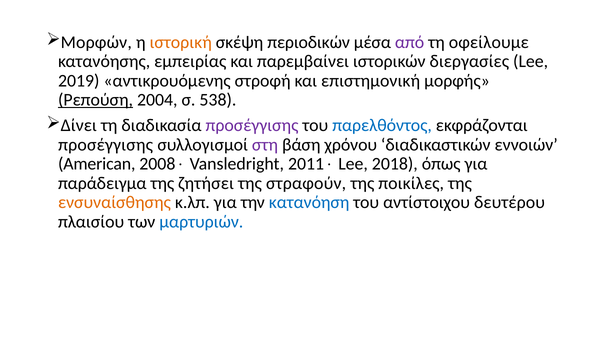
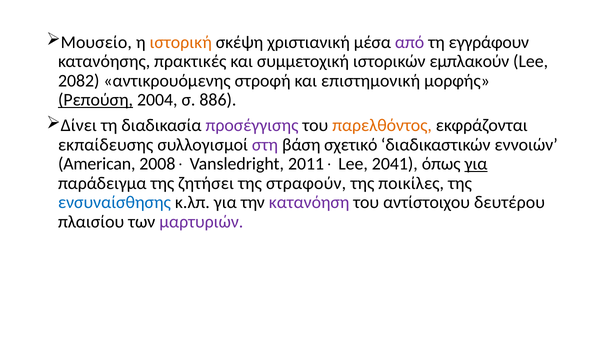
Μορφών: Μορφών -> Μουσείο
περιοδικών: περιοδικών -> χριστιανική
οφείλουμε: οφείλουμε -> εγγράφουν
εμπειρίας: εμπειρίας -> πρακτικές
παρεμβαίνει: παρεμβαίνει -> συμμετοχική
διεργασίες: διεργασίες -> εμπλακούν
2019: 2019 -> 2082
538: 538 -> 886
παρελθόντος colour: blue -> orange
προσέγγισης at (106, 145): προσέγγισης -> εκπαίδευσης
χρόνου: χρόνου -> σχετικό
2018: 2018 -> 2041
για at (476, 164) underline: none -> present
ενσυναίσθησης colour: orange -> blue
κατανόηση colour: blue -> purple
μαρτυριών colour: blue -> purple
